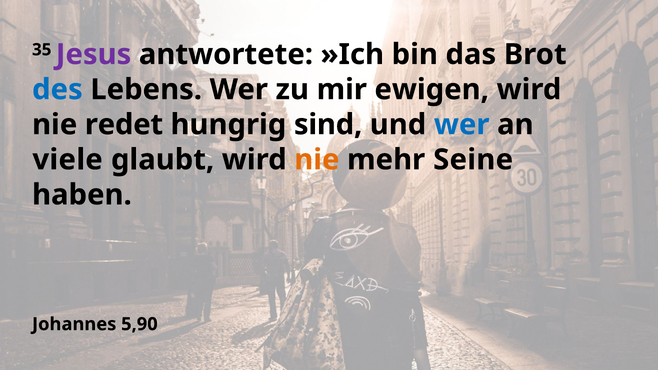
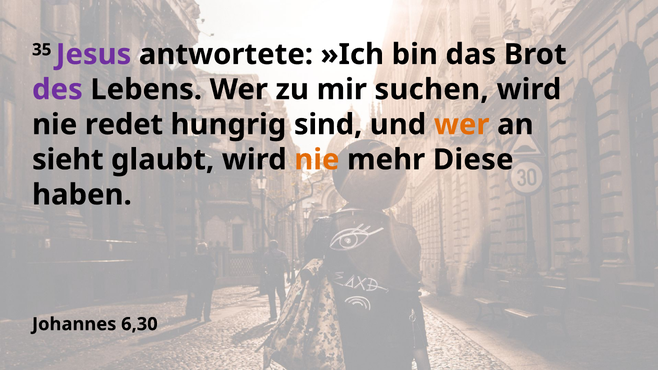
des colour: blue -> purple
ewigen: ewigen -> suchen
wer at (462, 125) colour: blue -> orange
viele: viele -> sieht
Seine: Seine -> Diese
5,90: 5,90 -> 6,30
